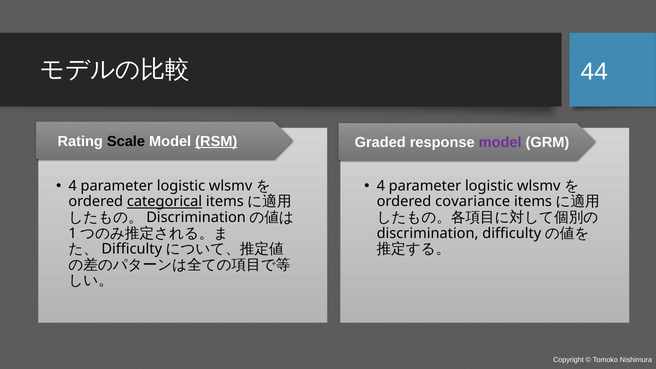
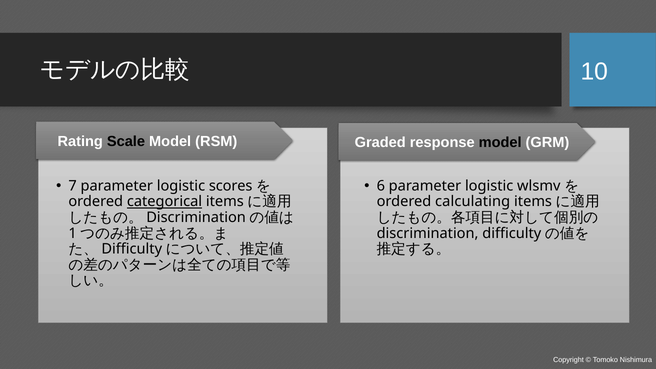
44: 44 -> 10
RSM underline: present -> none
model at (500, 142) colour: purple -> black
4 at (73, 186): 4 -> 7
wlsmv at (231, 186): wlsmv -> scores
4 at (381, 186): 4 -> 6
covariance: covariance -> calculating
